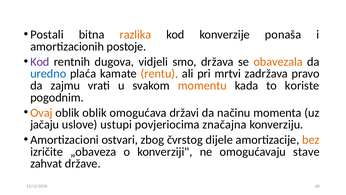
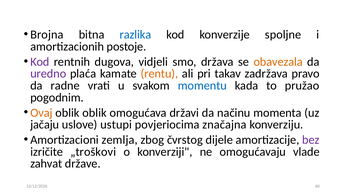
Postali: Postali -> Brojna
razlika colour: orange -> blue
ponaša: ponaša -> spoljne
uredno colour: blue -> purple
mrtvi: mrtvi -> takav
zajmu: zajmu -> radne
momentu colour: orange -> blue
koriste: koriste -> pružao
ostvari: ostvari -> zemlja
bez colour: orange -> purple
„obaveza: „obaveza -> „troškovi
stave: stave -> vlade
